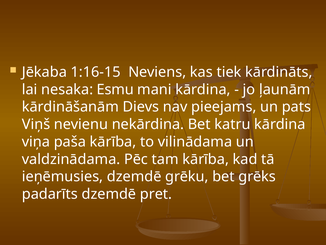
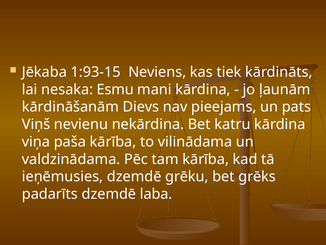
1:16-15: 1:16-15 -> 1:93-15
pret: pret -> laba
